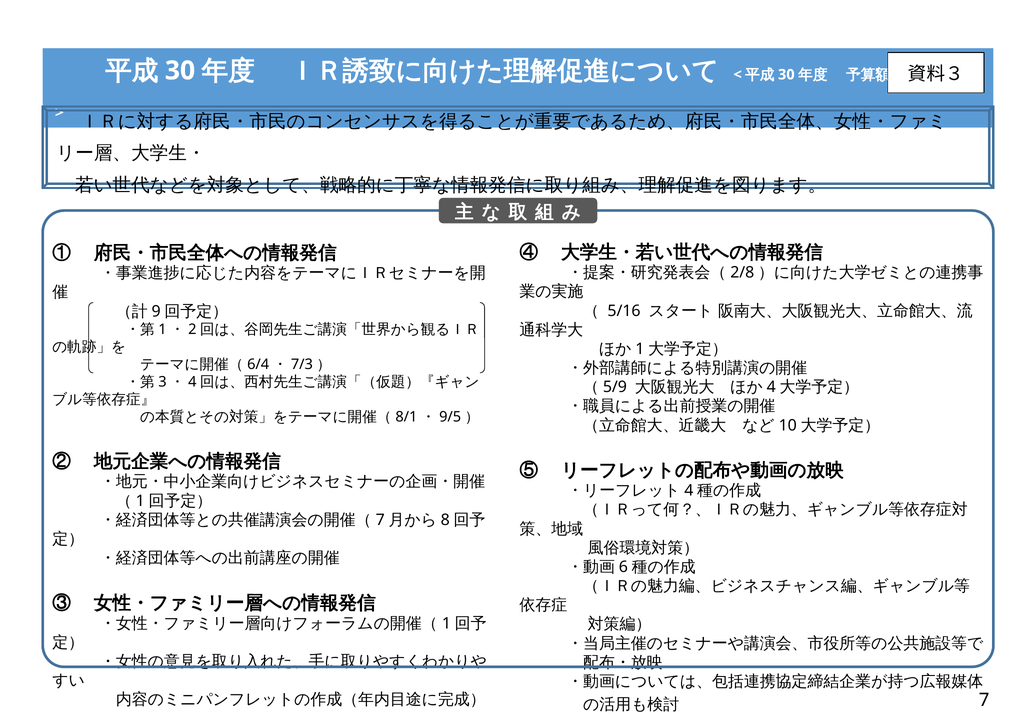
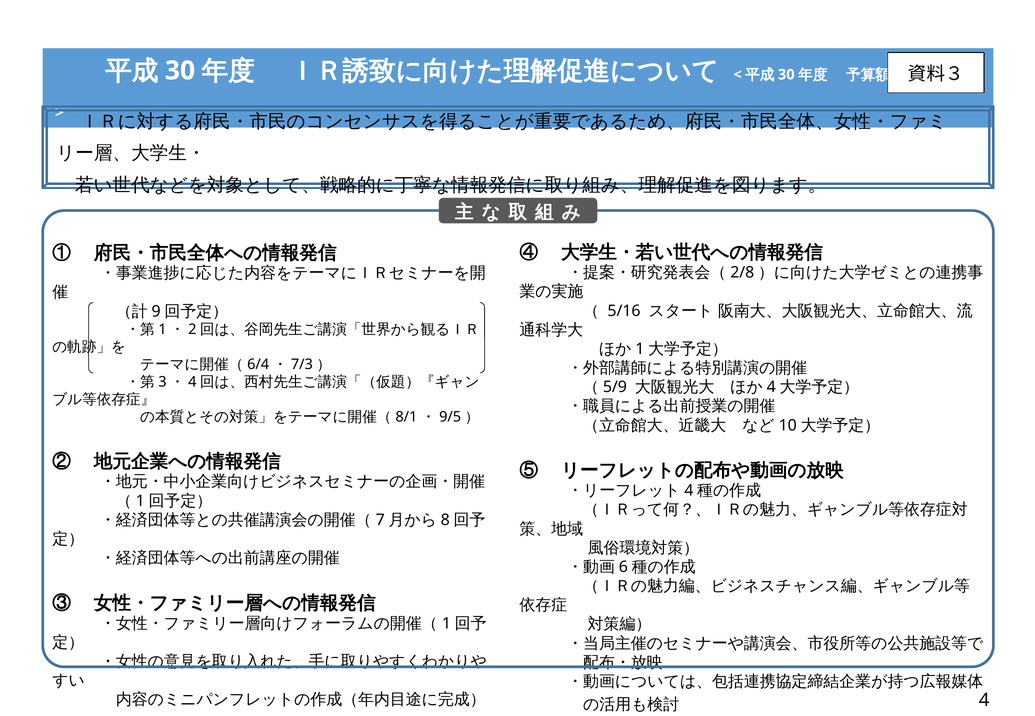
7: 7 -> 4
